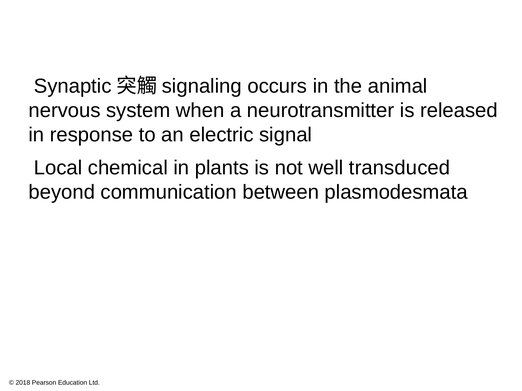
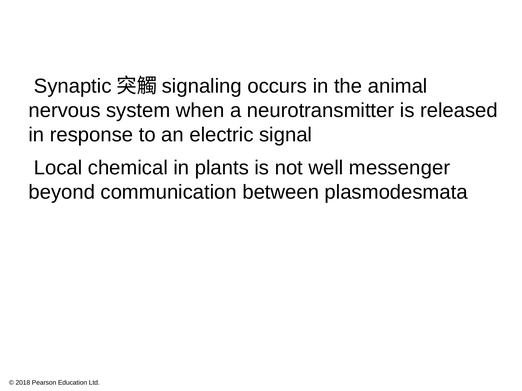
transduced: transduced -> messenger
